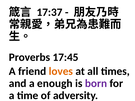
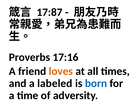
17:37: 17:37 -> 17:87
17:45: 17:45 -> 17:16
enough: enough -> labeled
born colour: purple -> blue
